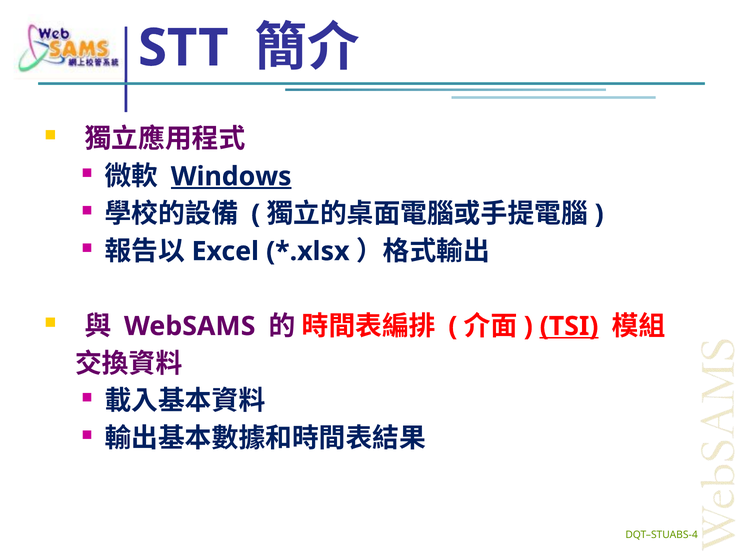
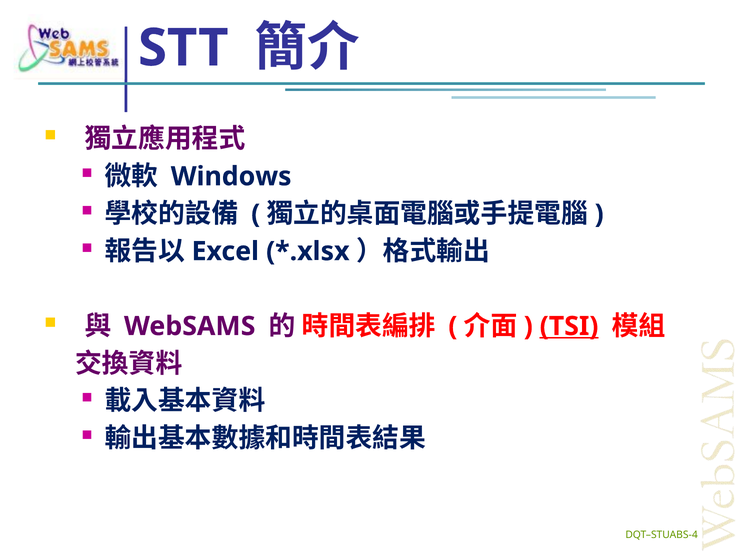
Windows underline: present -> none
